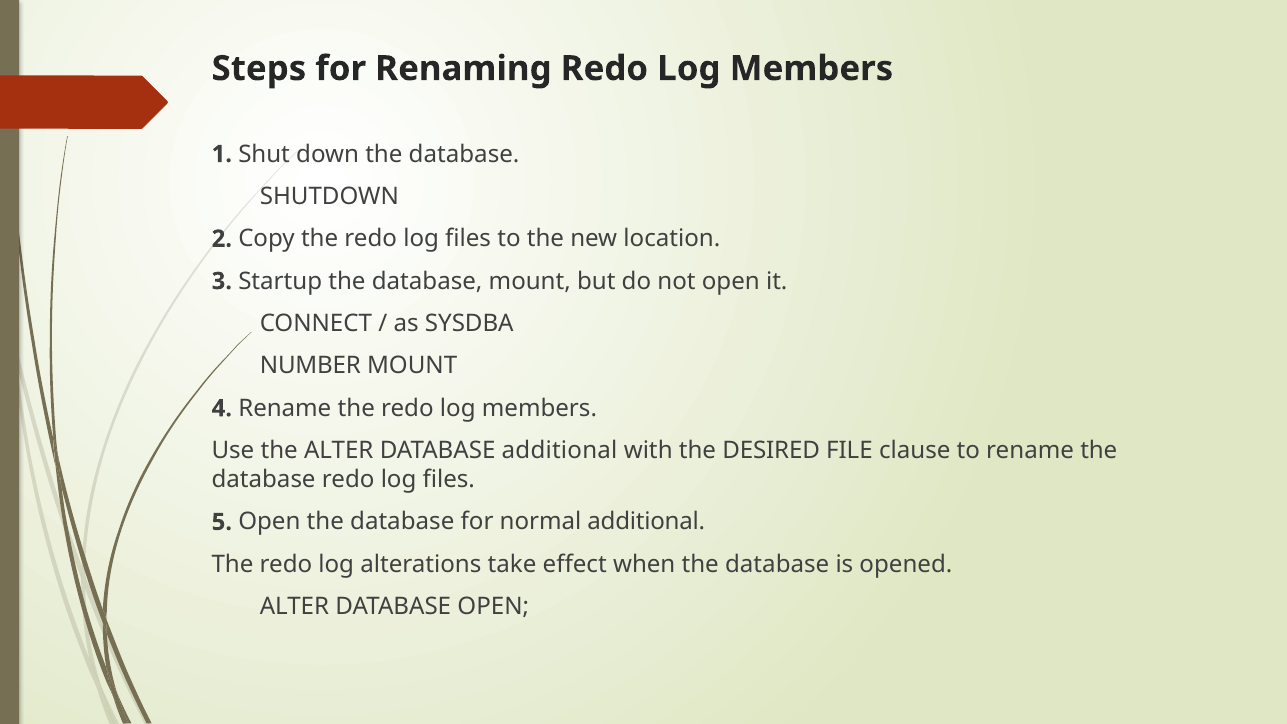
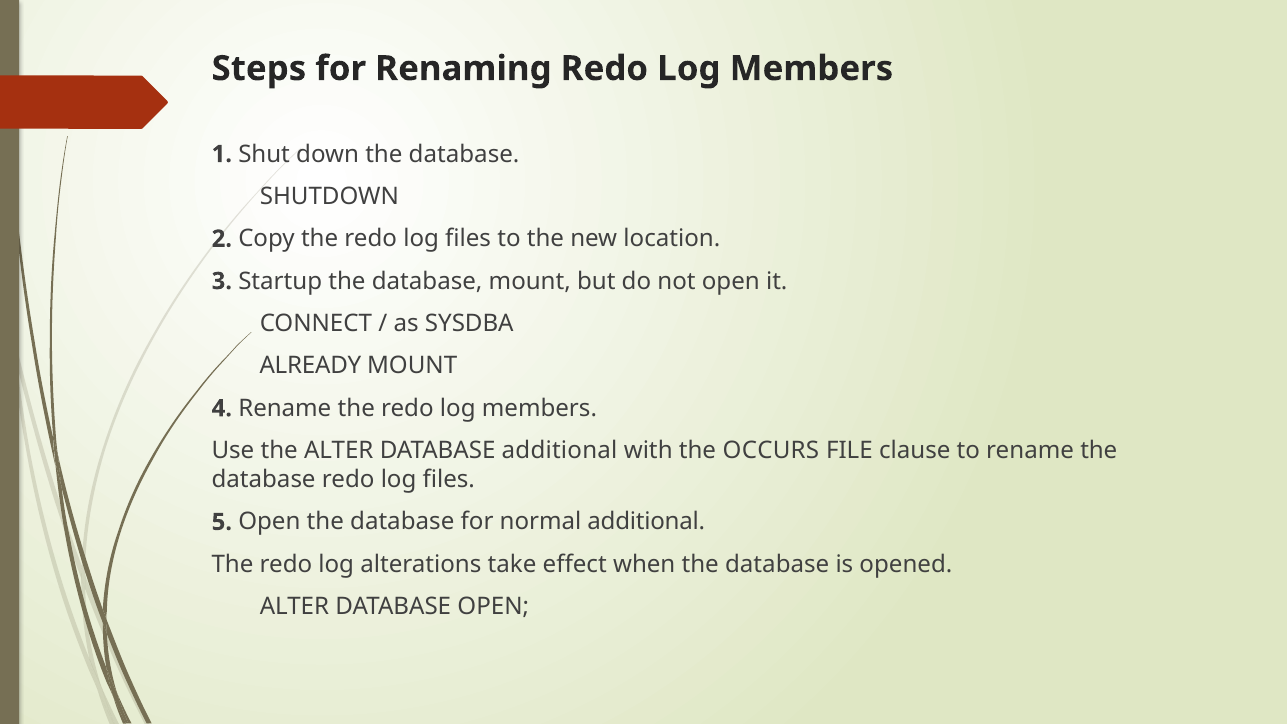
NUMBER: NUMBER -> ALREADY
DESIRED: DESIRED -> OCCURS
